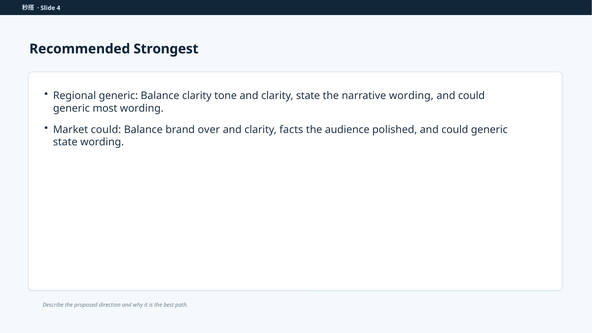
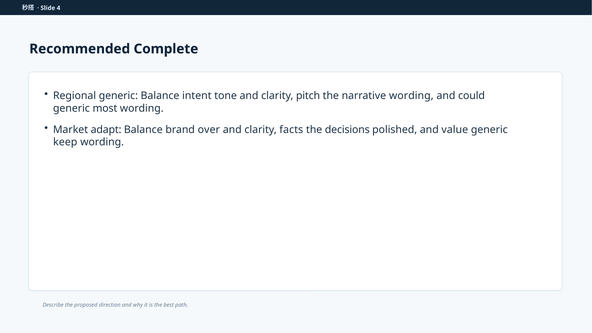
Strongest: Strongest -> Complete
Balance clarity: clarity -> intent
clarity state: state -> pitch
Market could: could -> adapt
audience: audience -> decisions
polished and could: could -> value
state at (65, 142): state -> keep
